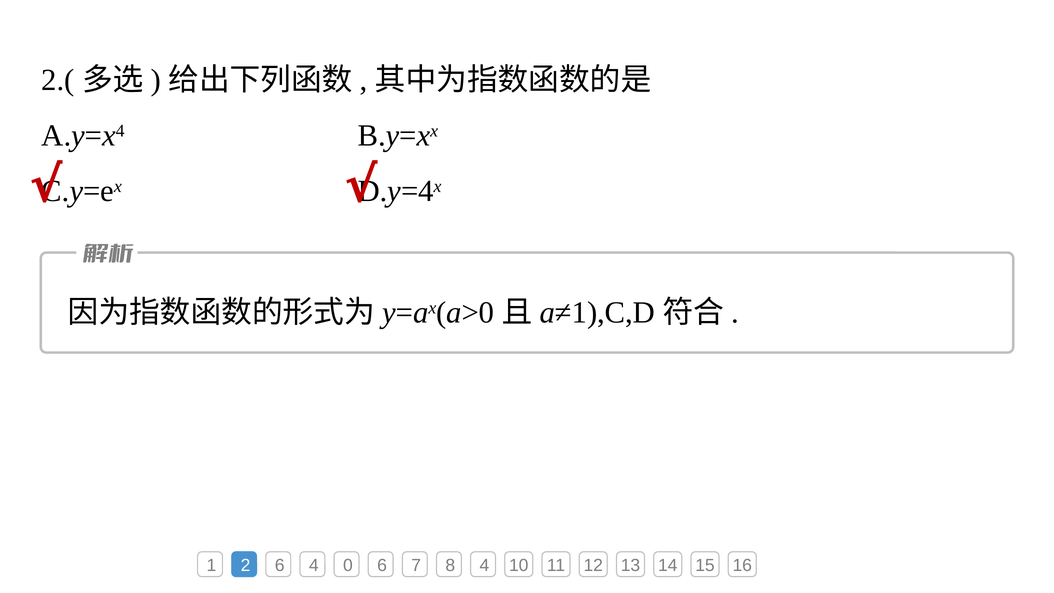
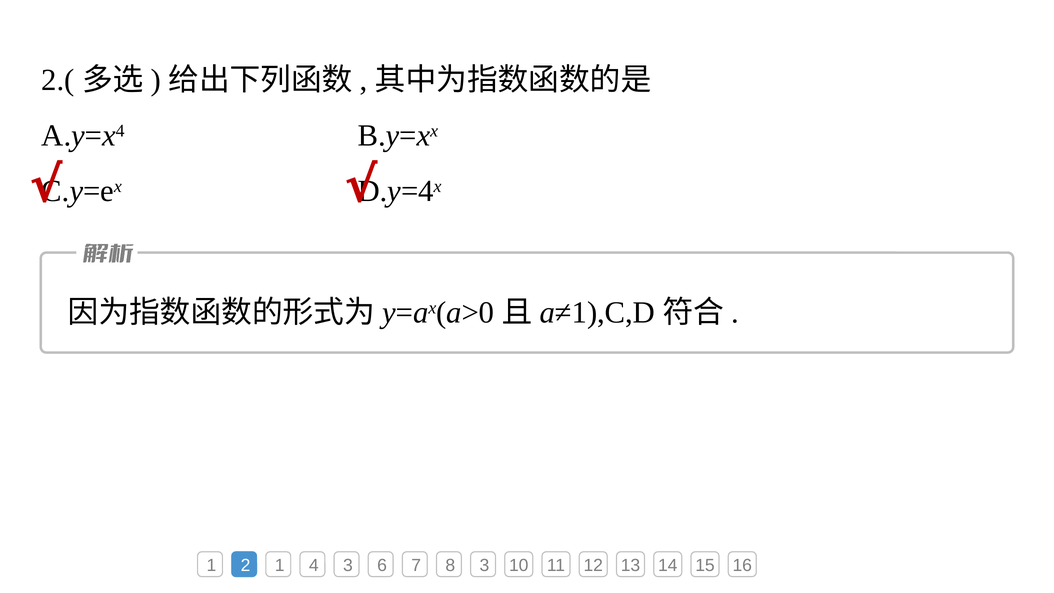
2 6: 6 -> 1
4 0: 0 -> 3
8 4: 4 -> 3
